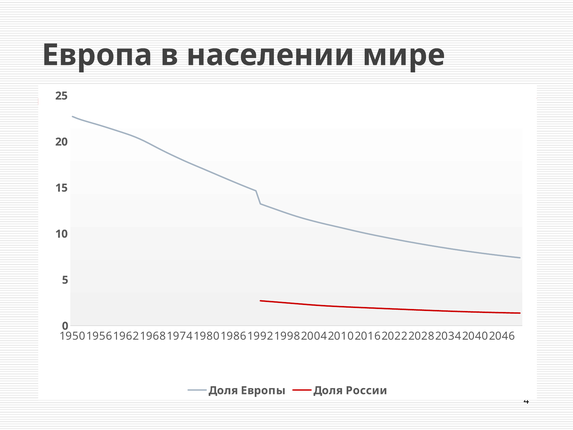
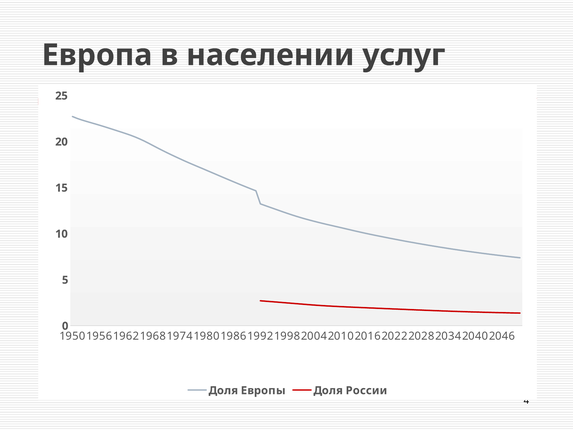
мире: мире -> услуг
